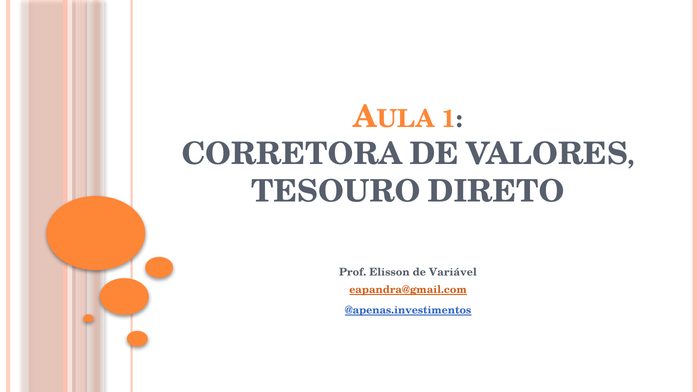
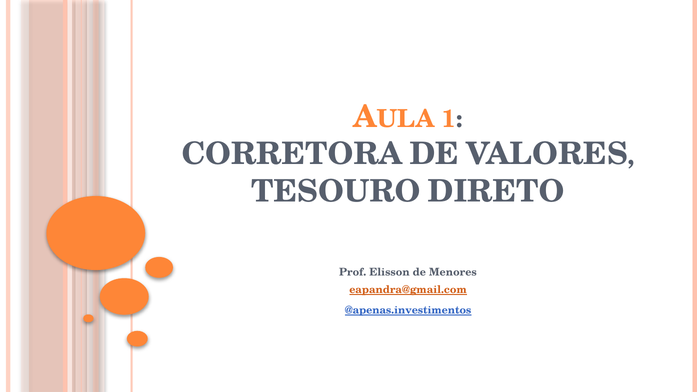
Variável: Variável -> Menores
